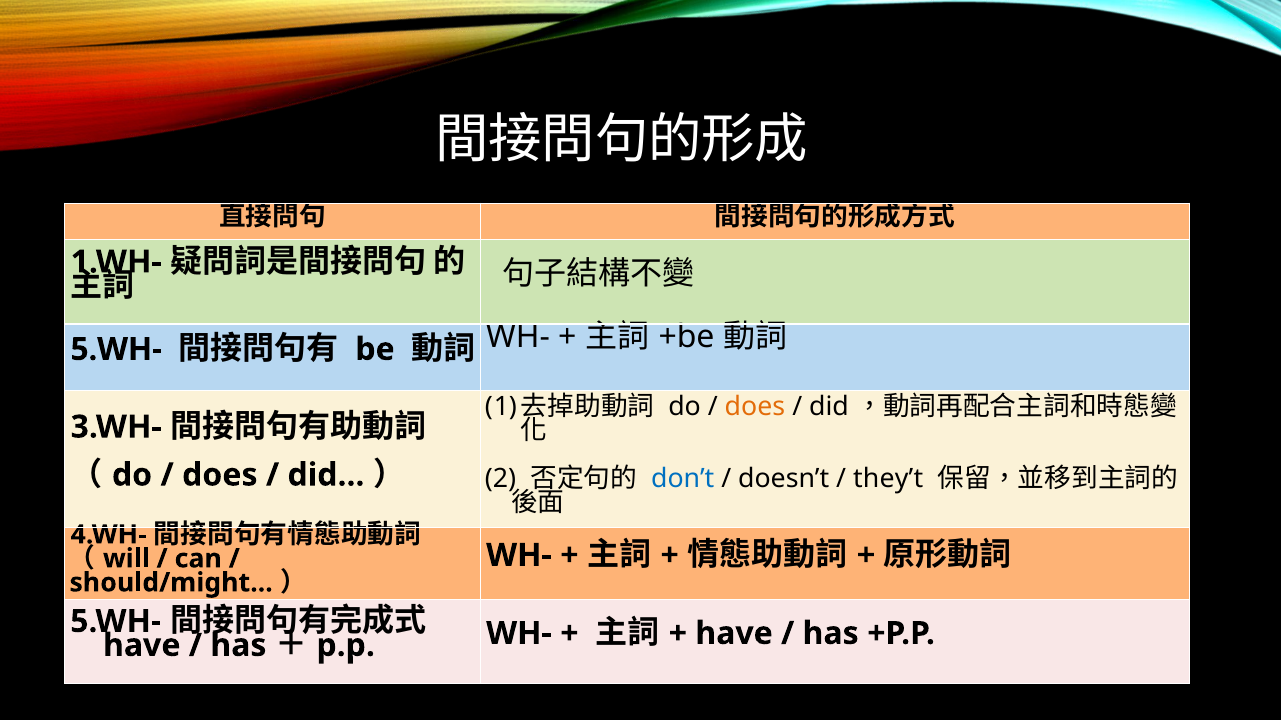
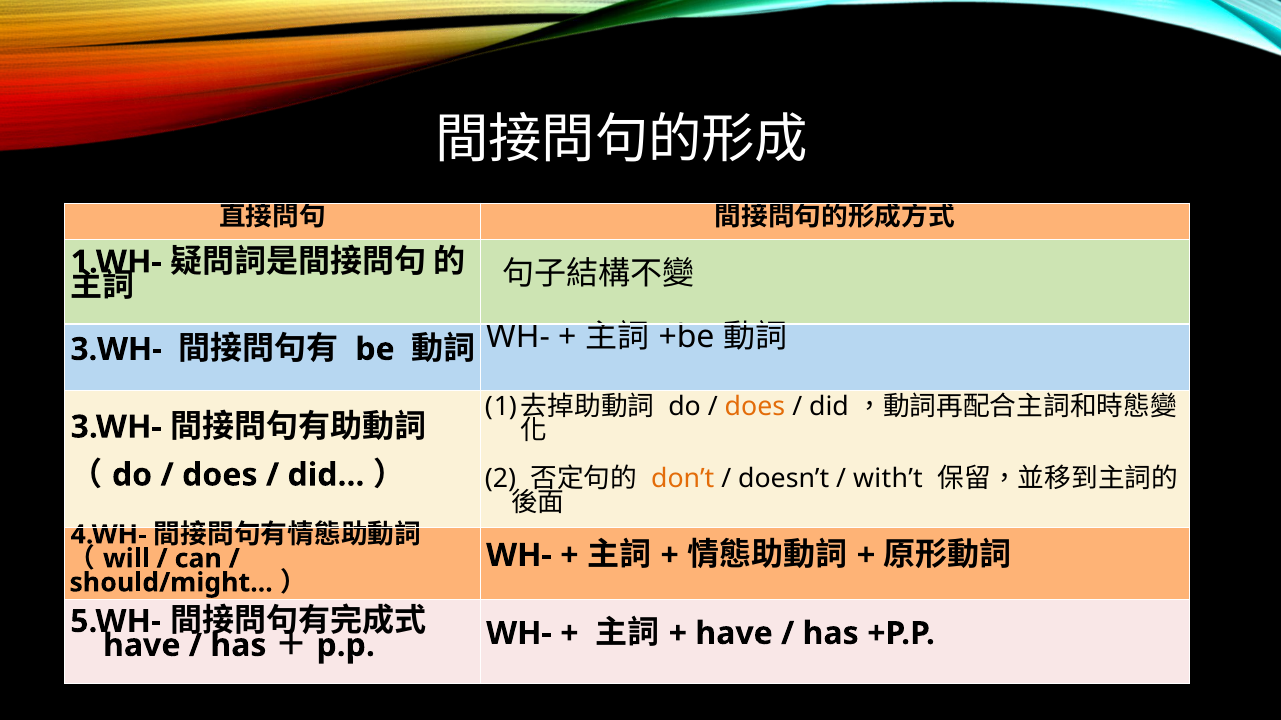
5.WH- at (116, 350): 5.WH- -> 3.WH-
don’t colour: blue -> orange
they’t: they’t -> with’t
